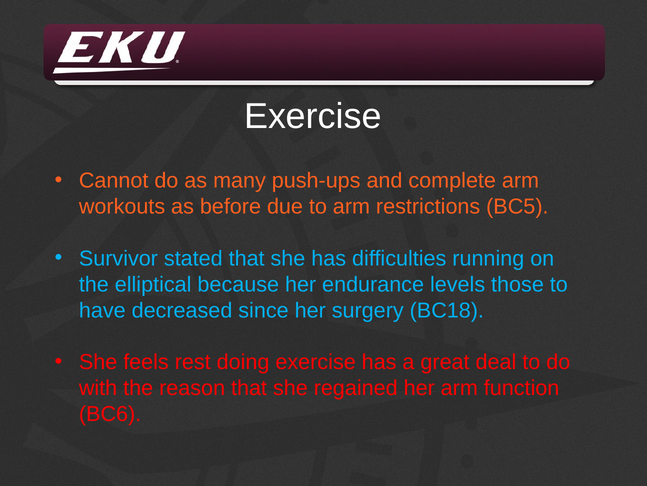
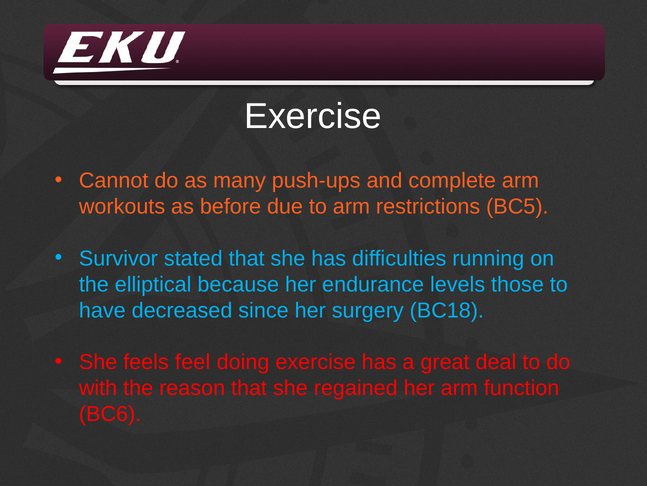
rest: rest -> feel
